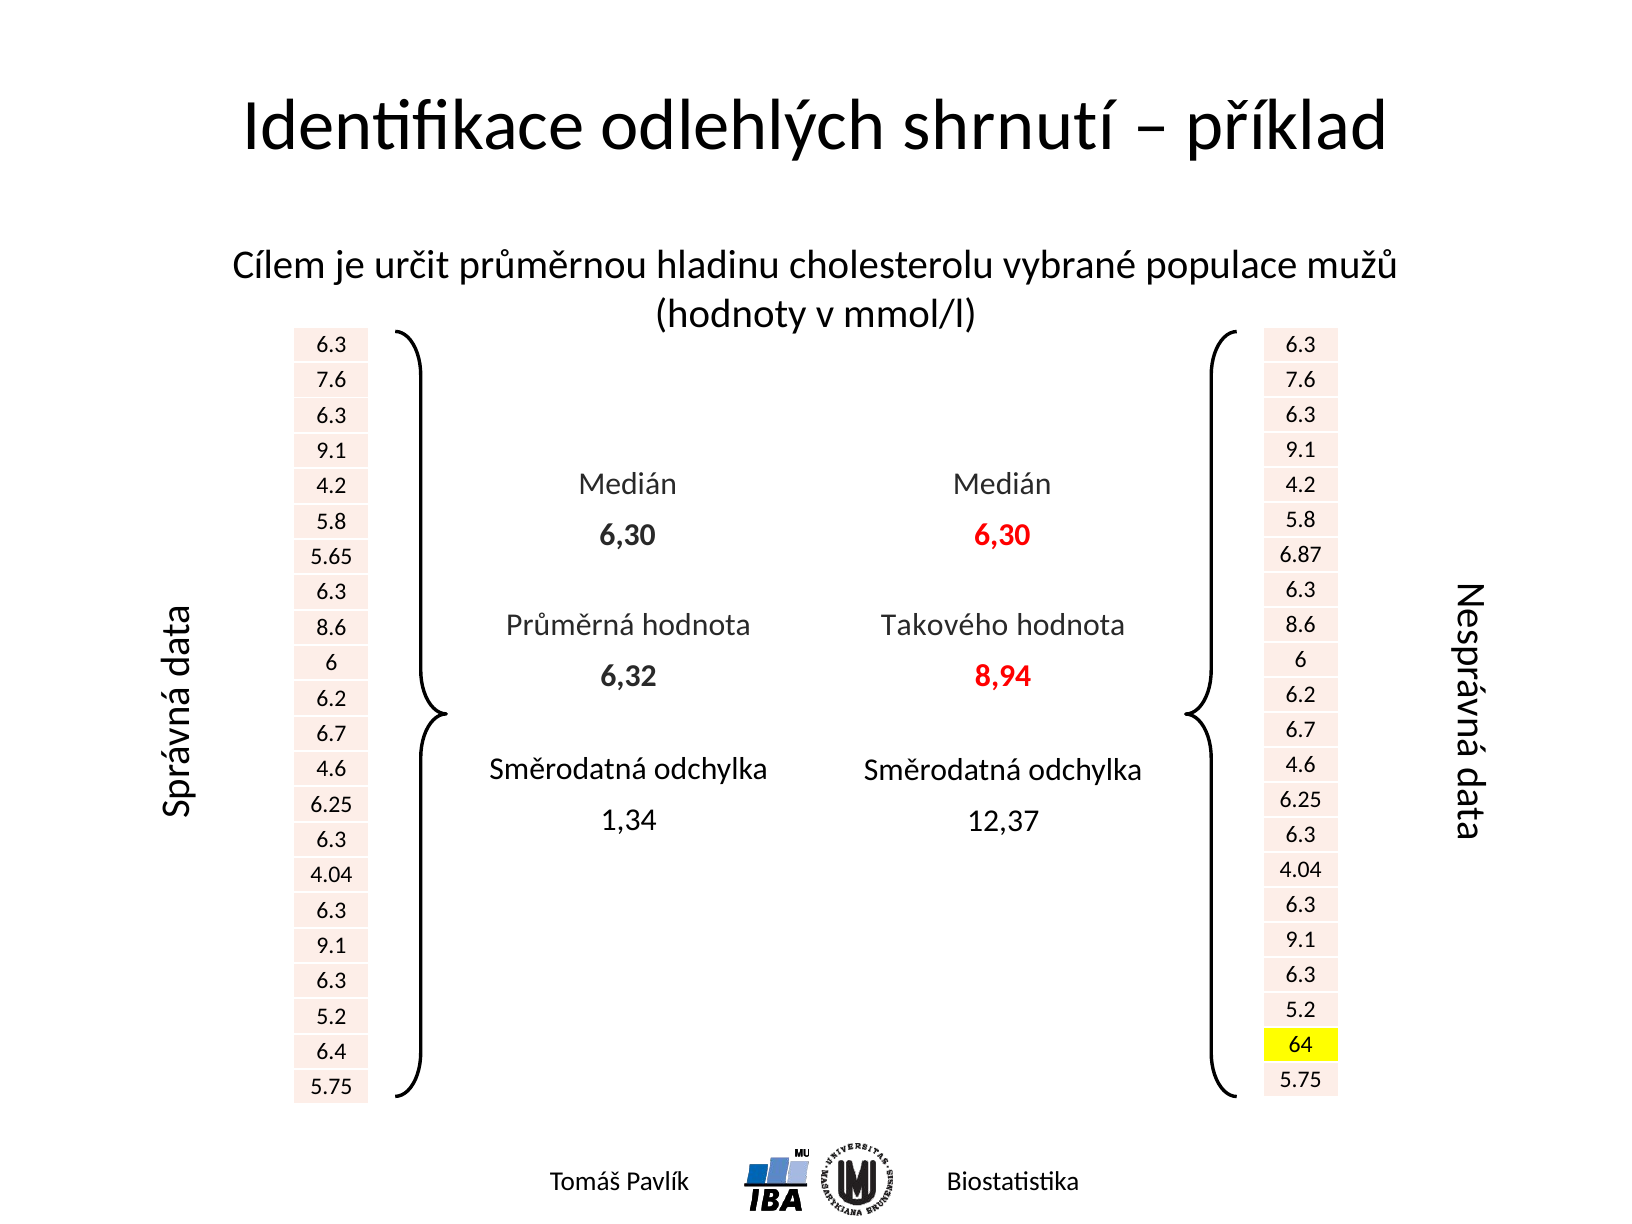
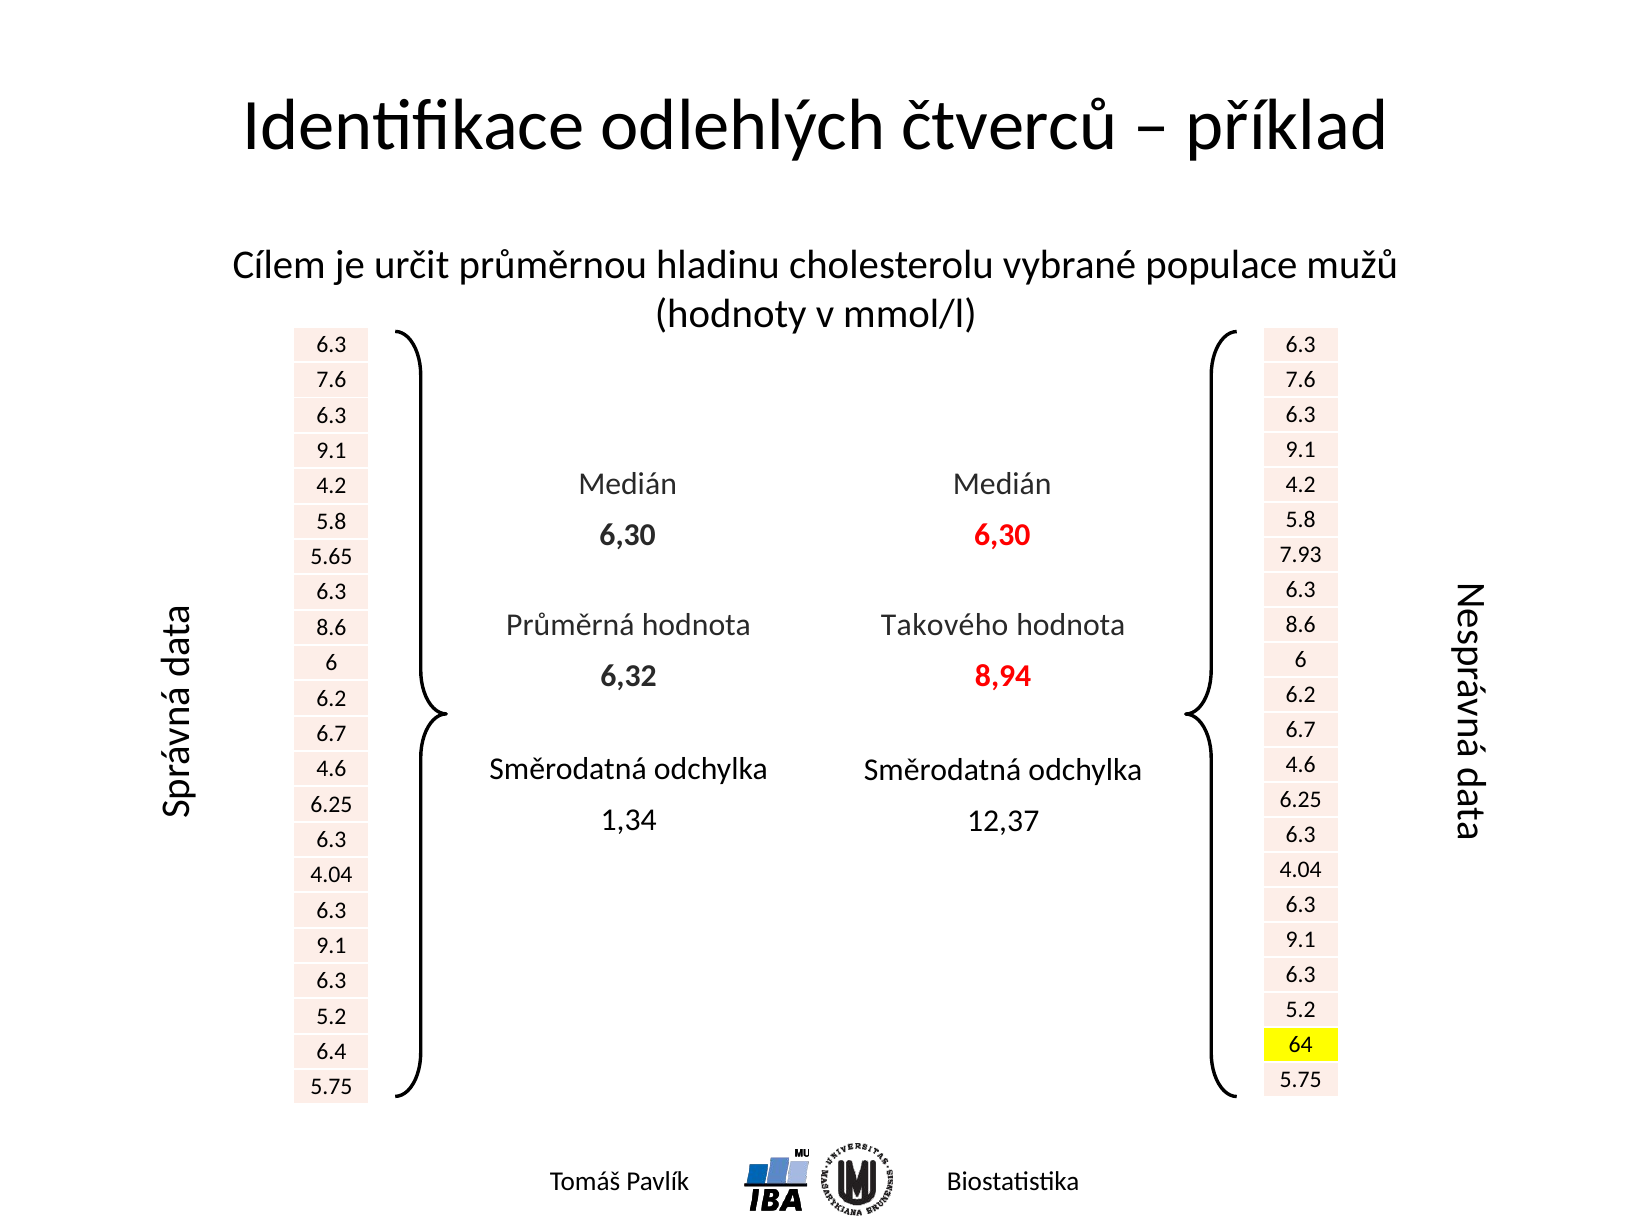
shrnutí: shrnutí -> čtverců
6.87: 6.87 -> 7.93
